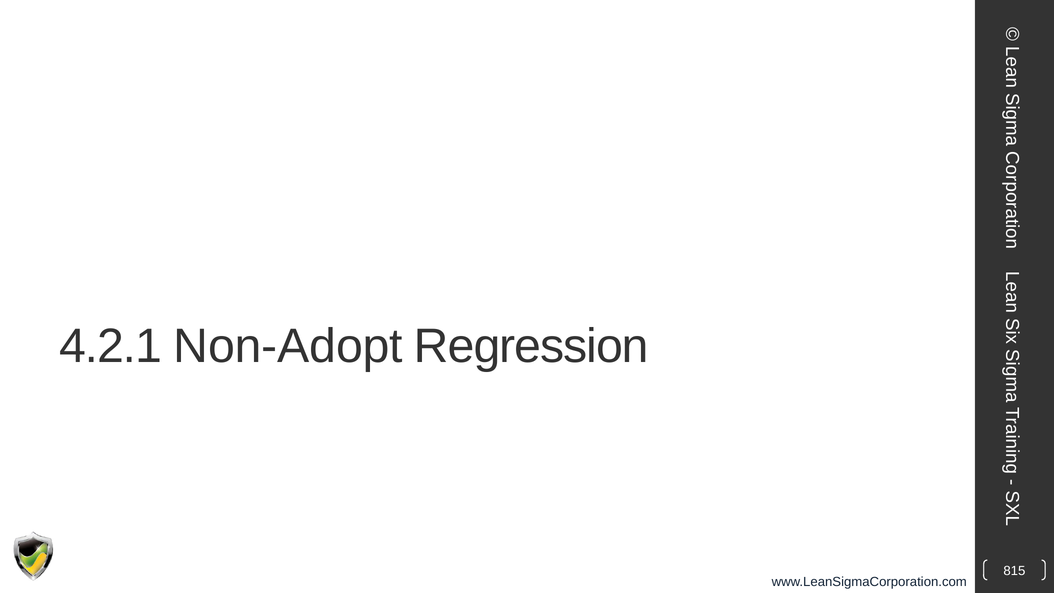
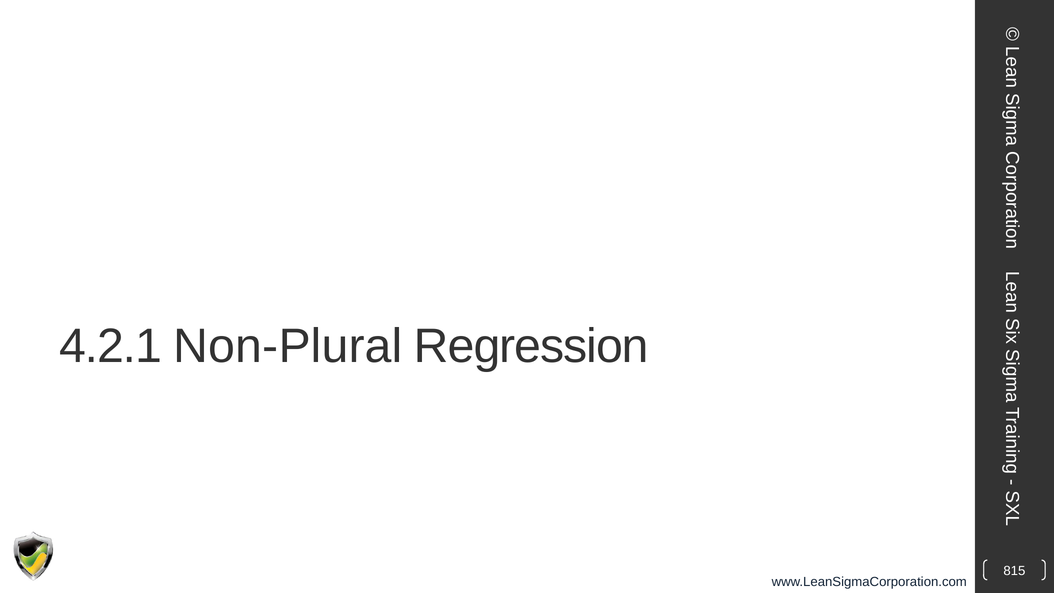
Non-Adopt: Non-Adopt -> Non-Plural
